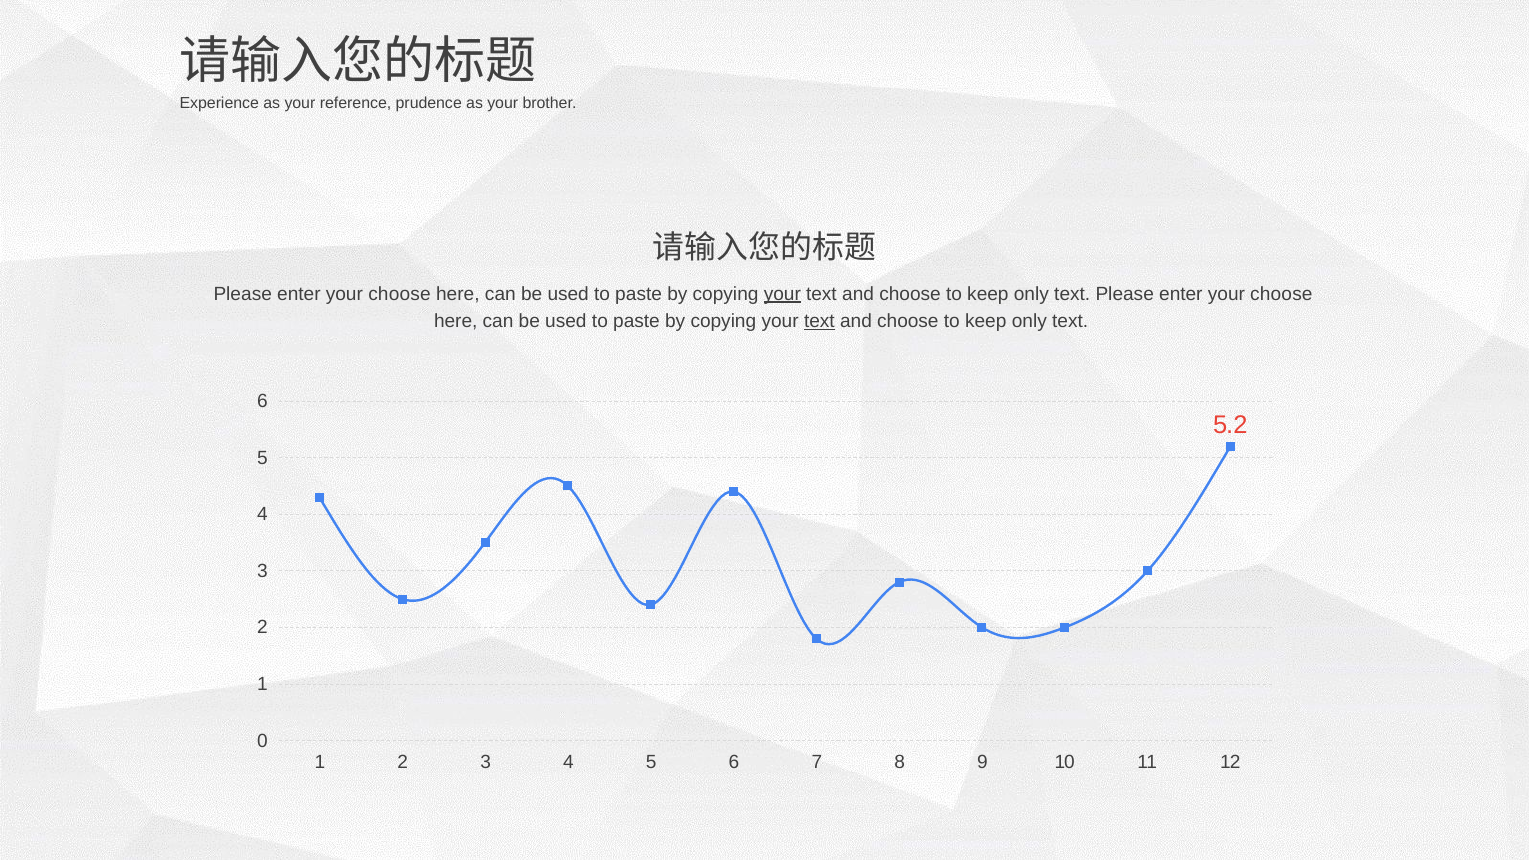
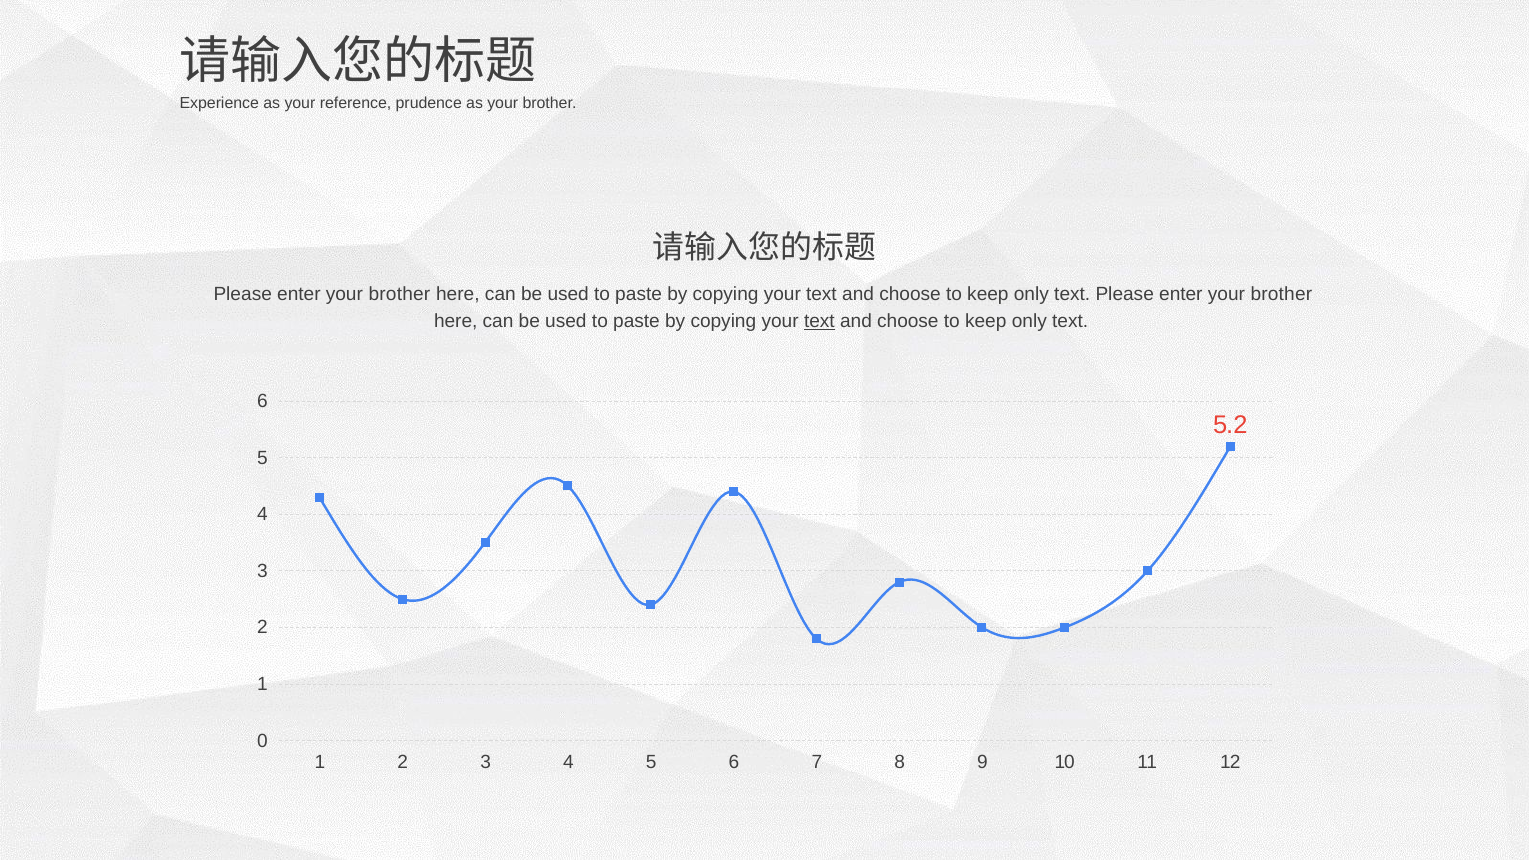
choose at (399, 294): choose -> brother
your at (782, 294) underline: present -> none
choose at (1281, 294): choose -> brother
